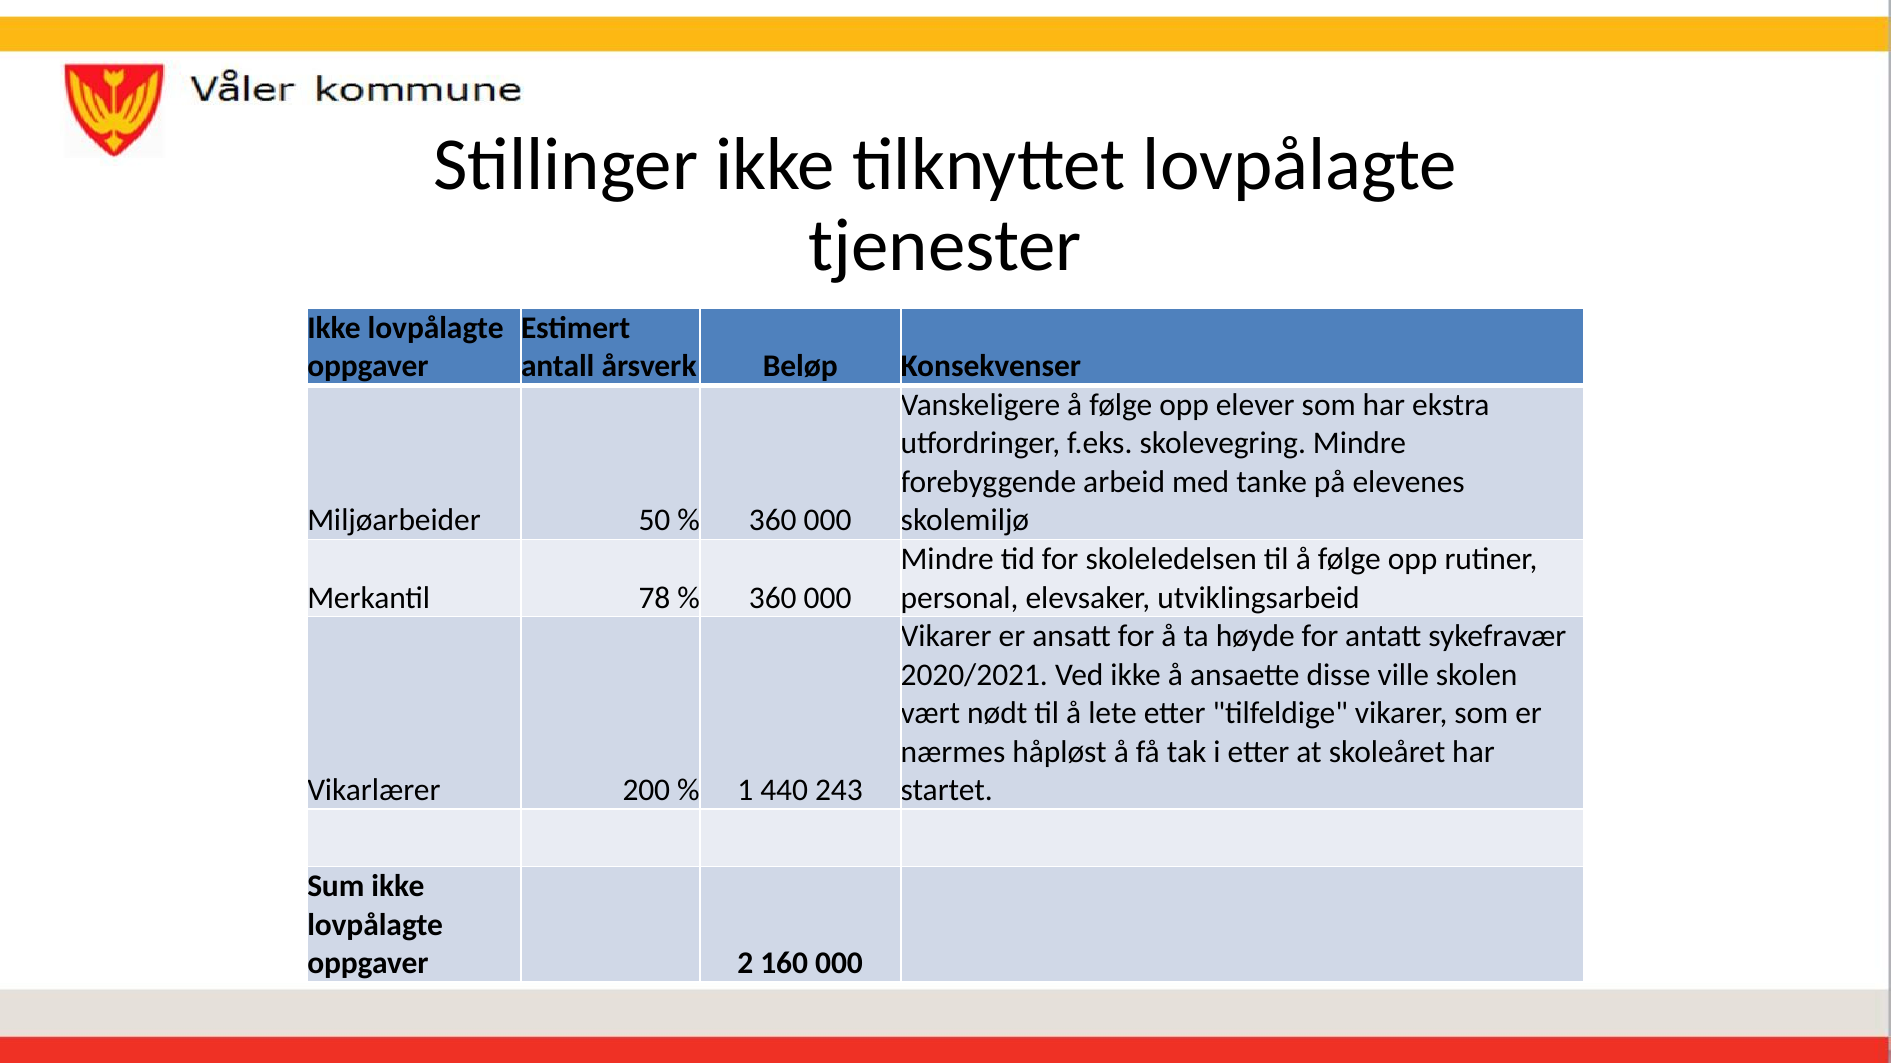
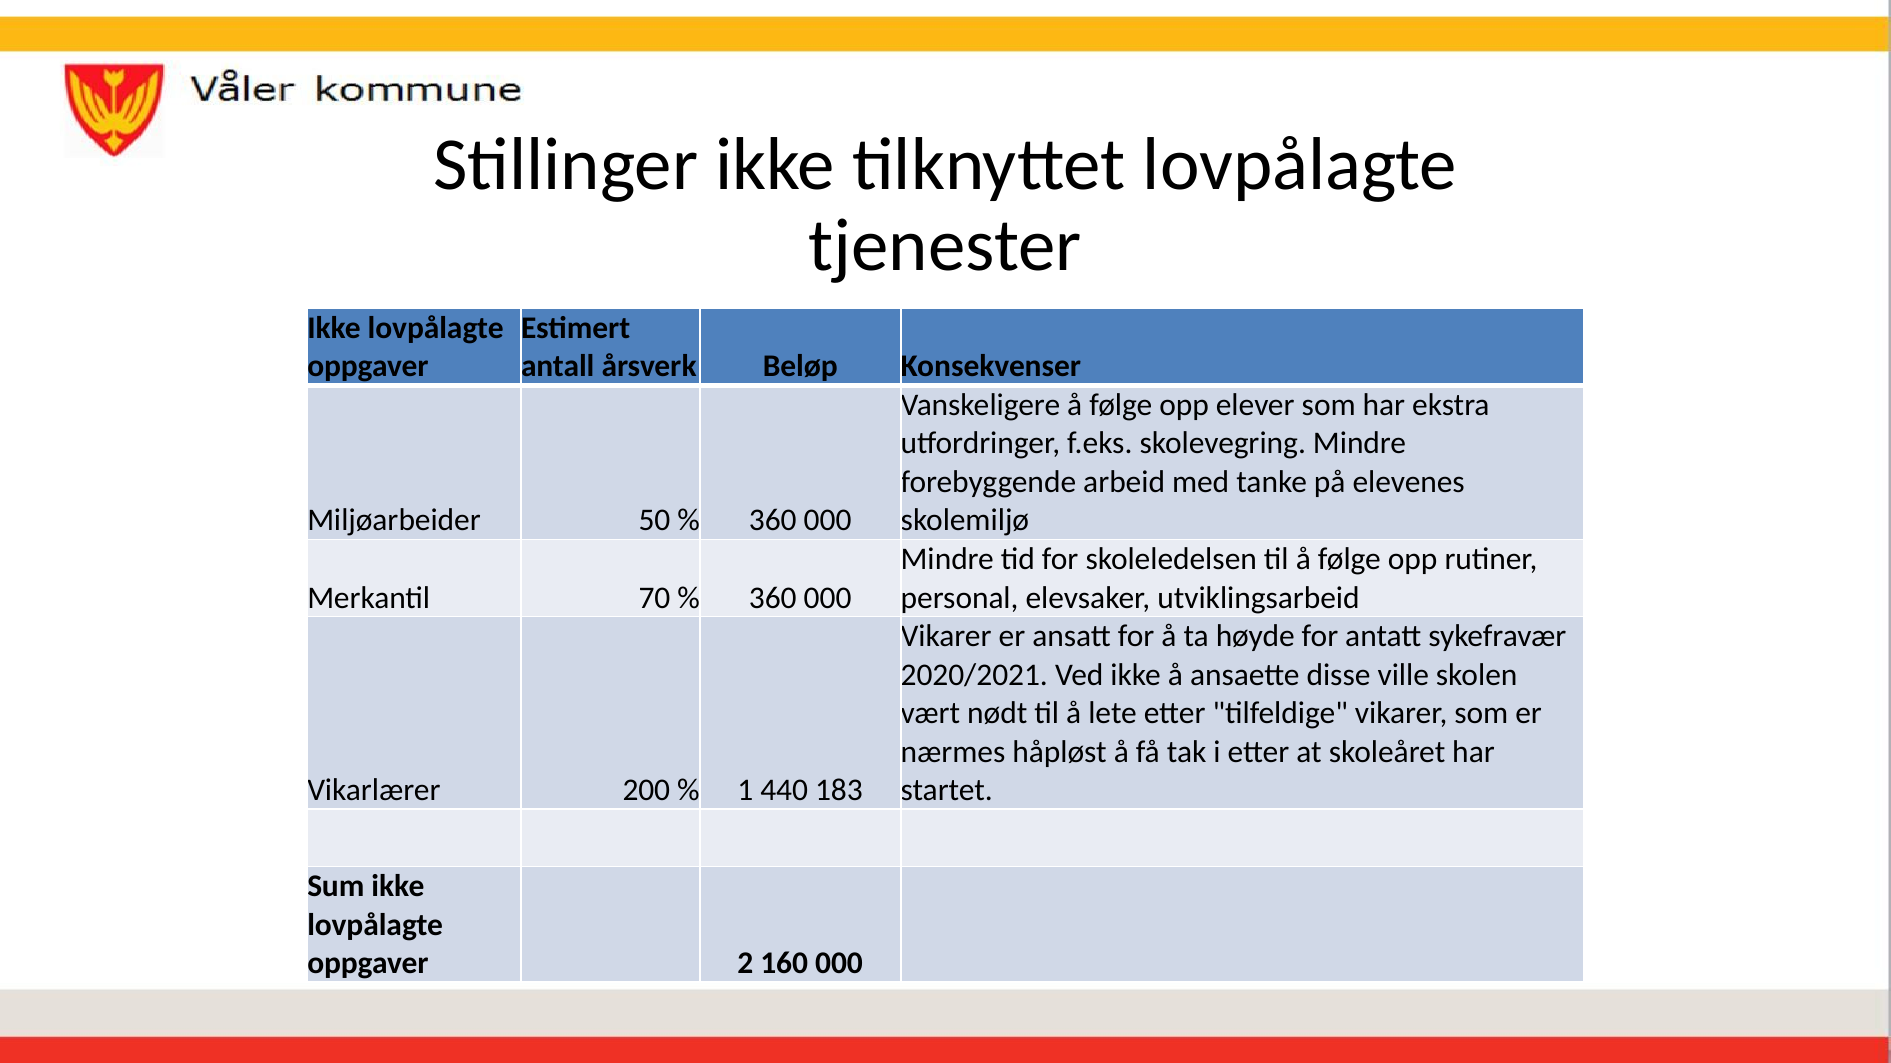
78: 78 -> 70
243: 243 -> 183
